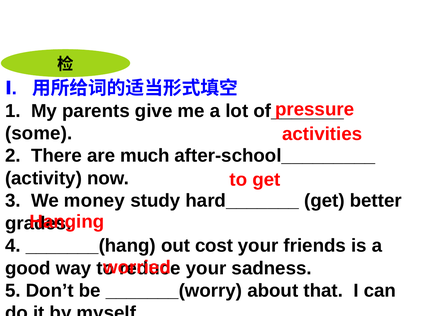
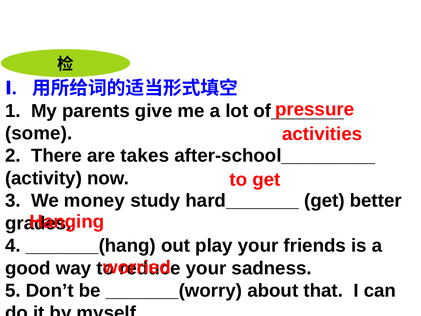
much: much -> takes
cost: cost -> play
